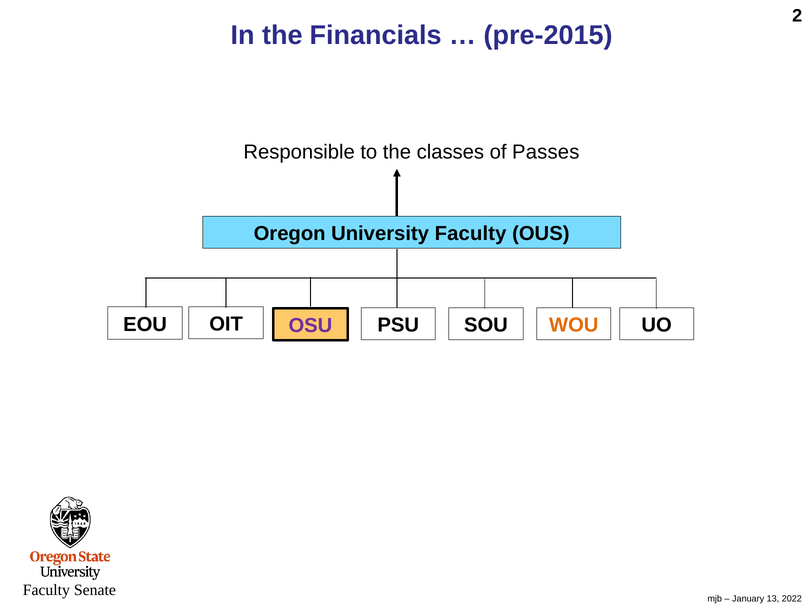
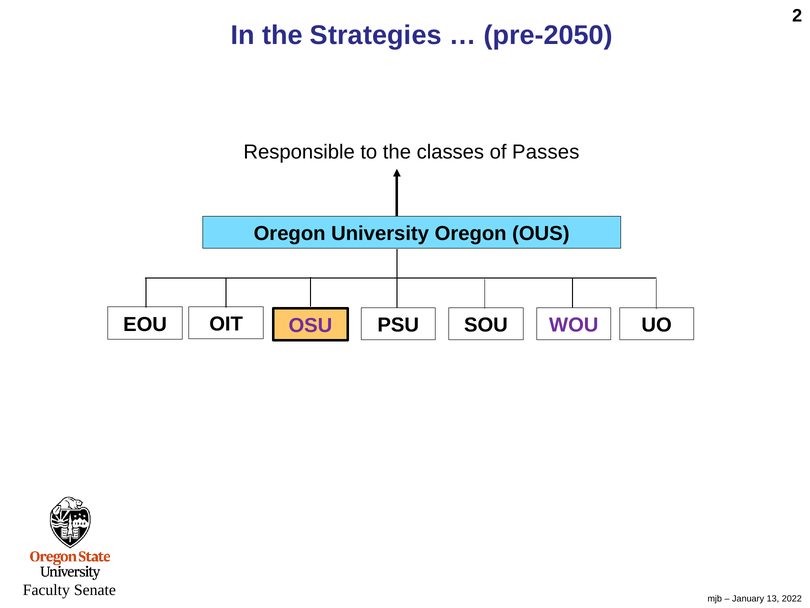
Financials: Financials -> Strategies
pre-2015: pre-2015 -> pre-2050
University Faculty: Faculty -> Oregon
WOU colour: orange -> purple
